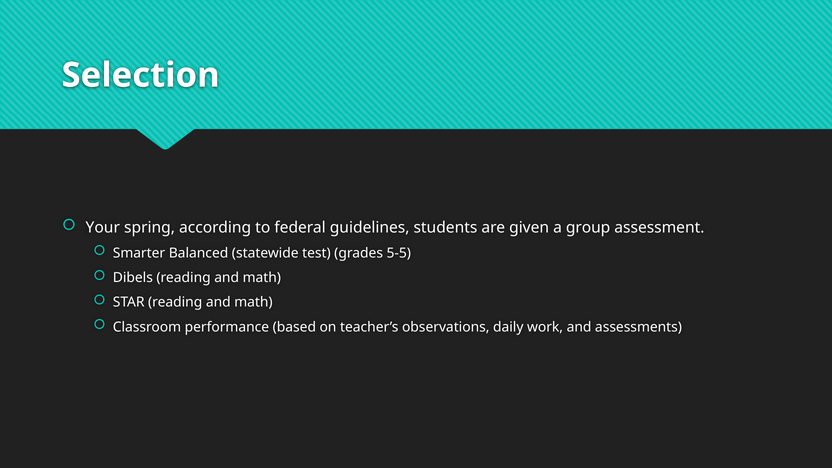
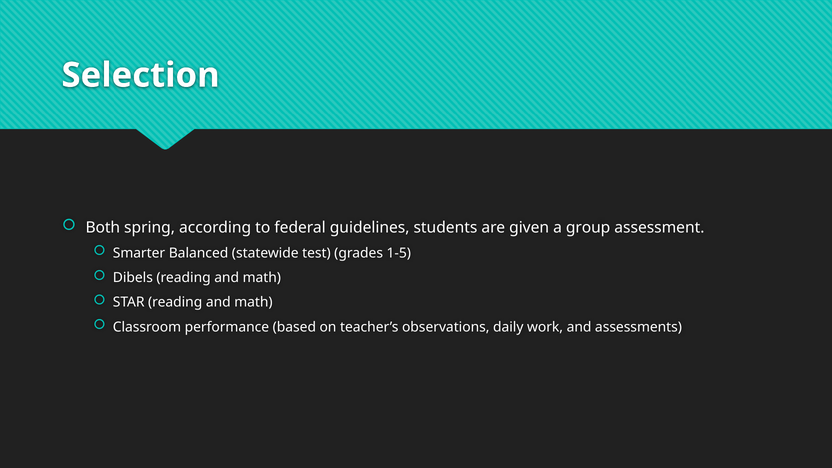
Your: Your -> Both
5-5: 5-5 -> 1-5
